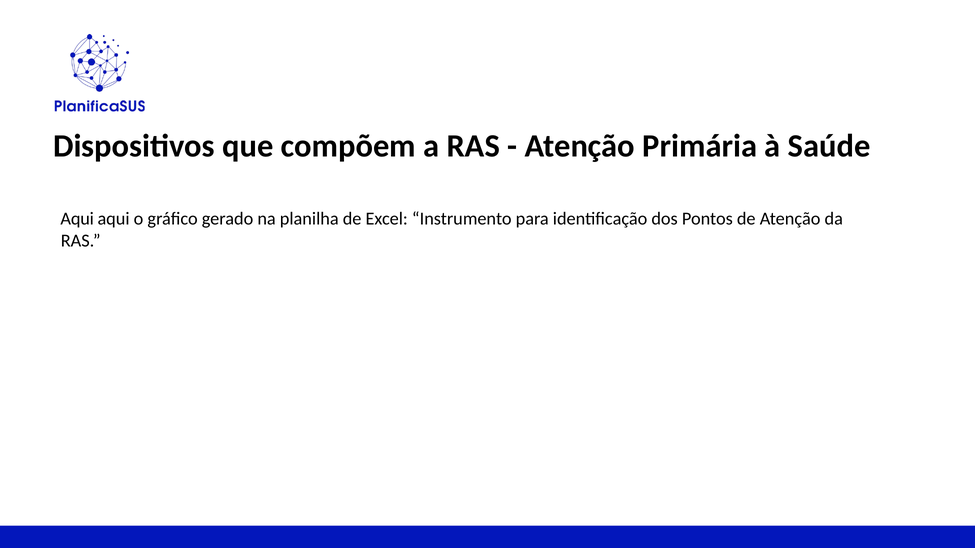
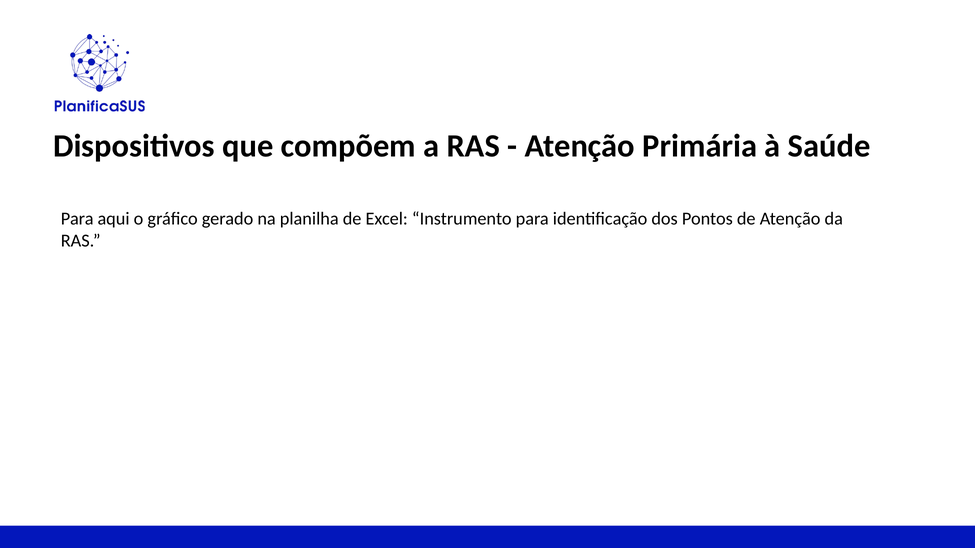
Aqui at (77, 219): Aqui -> Para
